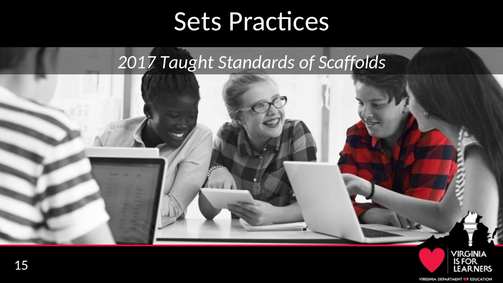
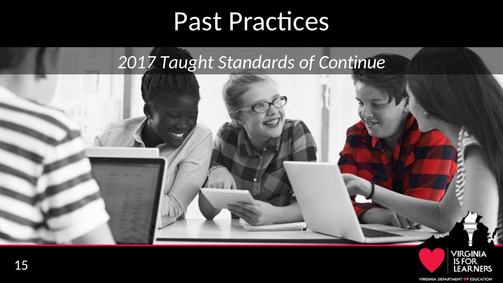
Sets: Sets -> Past
Scaffolds: Scaffolds -> Continue
